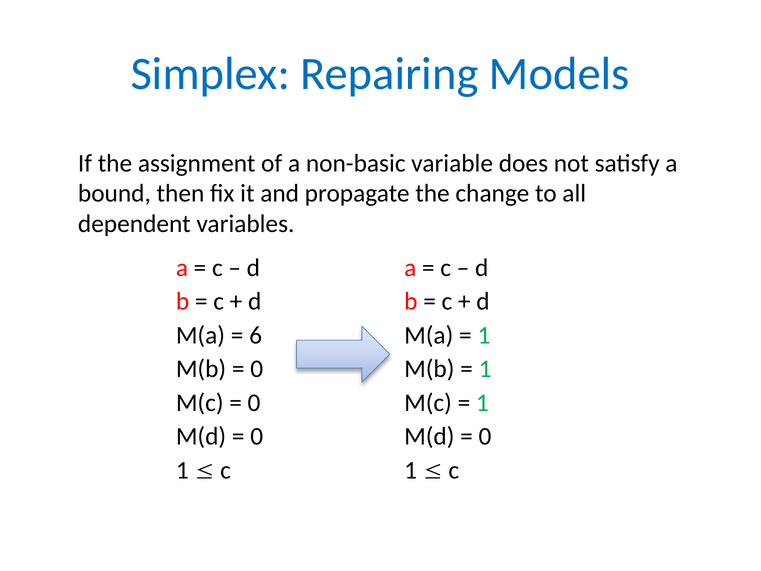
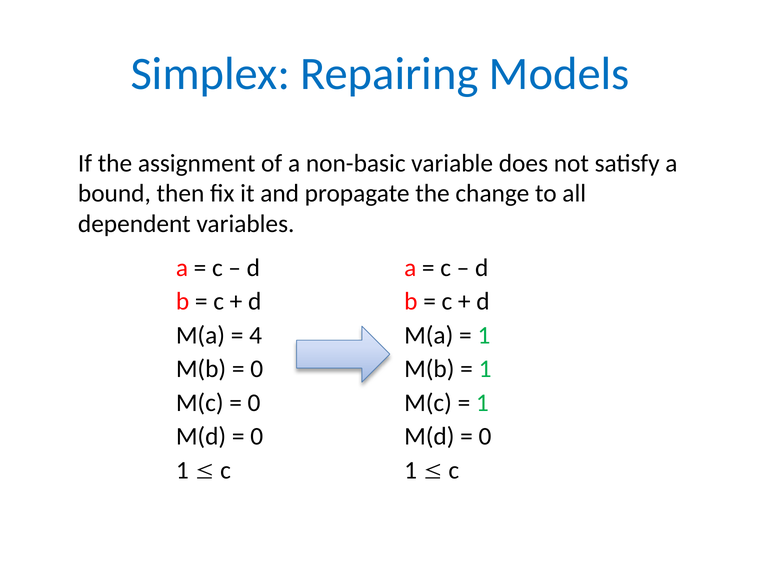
6: 6 -> 4
